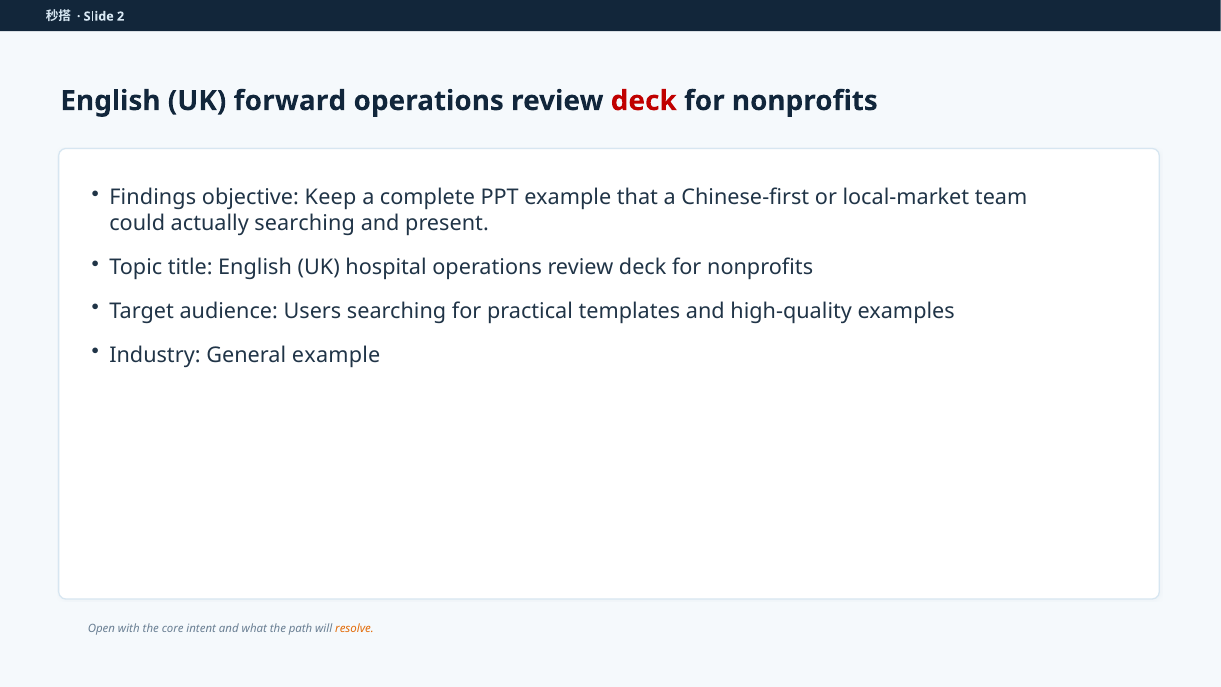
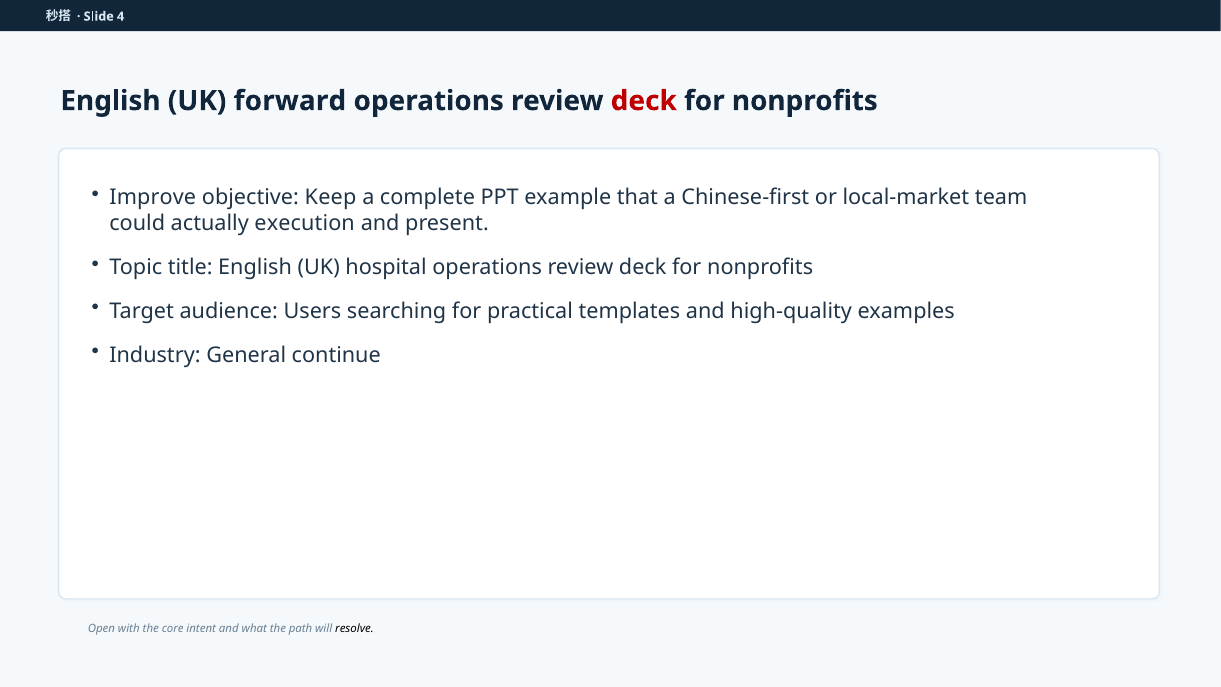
2: 2 -> 4
Findings: Findings -> Improve
actually searching: searching -> execution
General example: example -> continue
resolve colour: orange -> black
